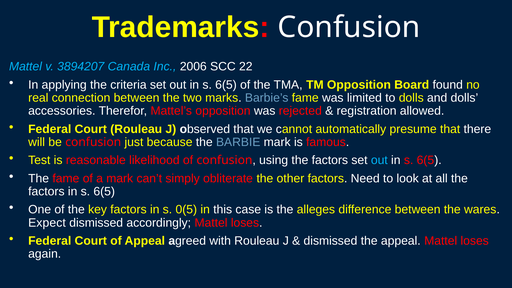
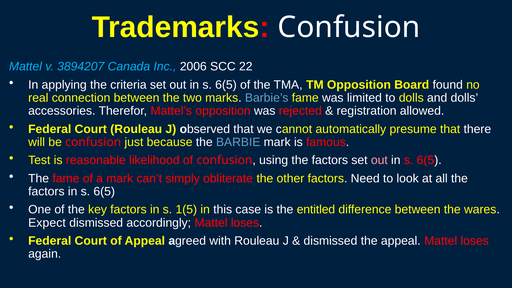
out at (379, 160) colour: light blue -> pink
0(5: 0(5 -> 1(5
alleges: alleges -> entitled
